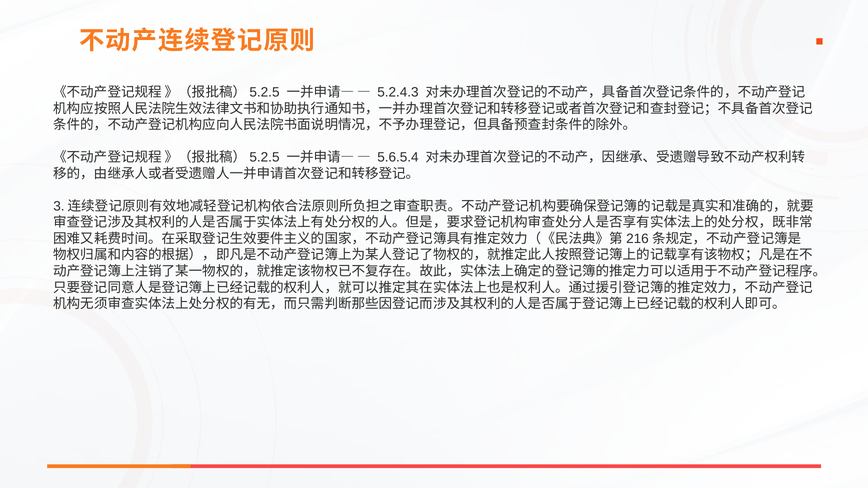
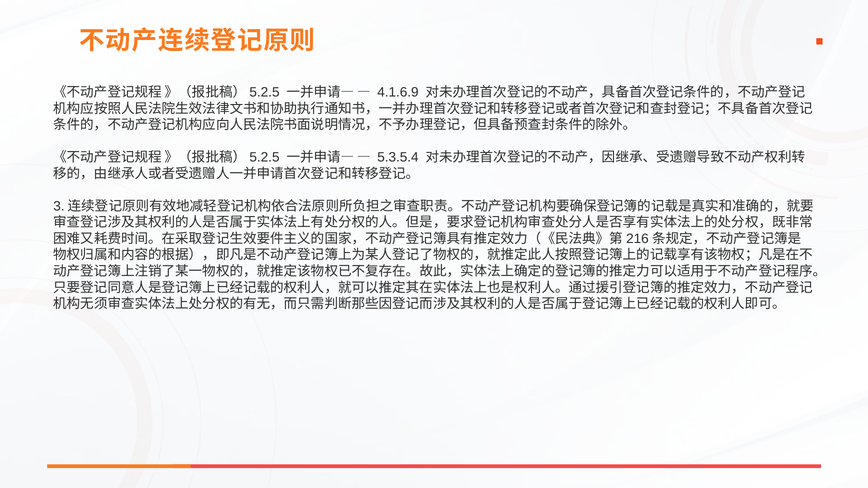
5.2.4.3: 5.2.4.3 -> 4.1.6.9
5.6.5.4: 5.6.5.4 -> 5.3.5.4
